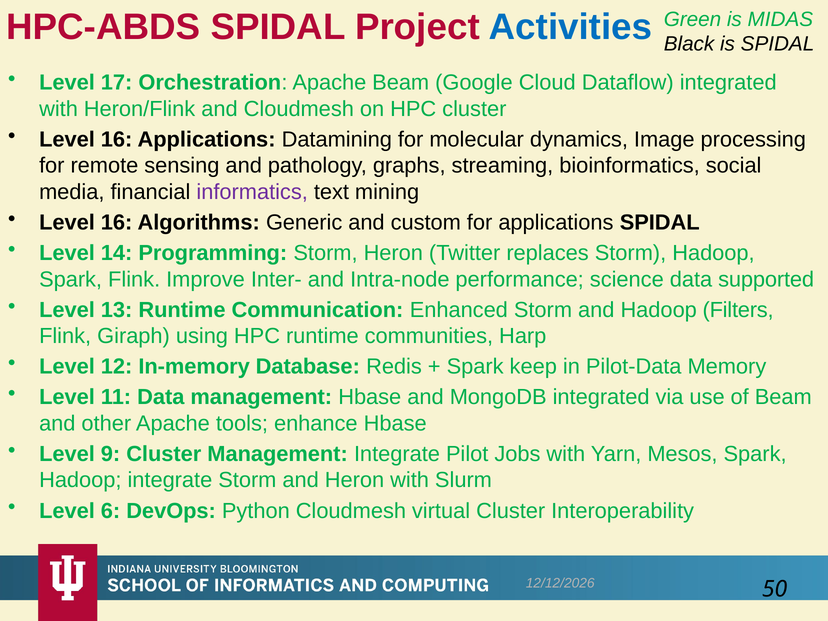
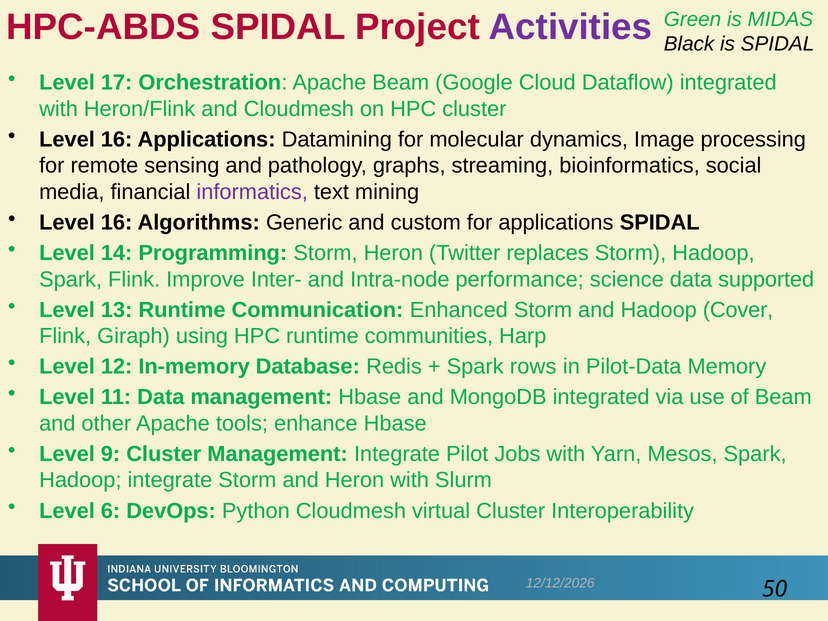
Activities colour: blue -> purple
Filters: Filters -> Cover
keep: keep -> rows
